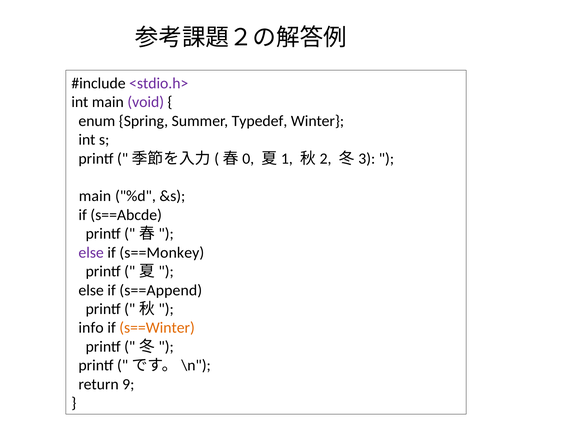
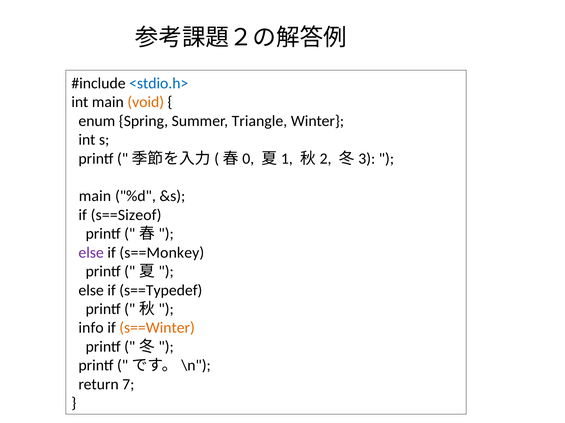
<stdio.h> colour: purple -> blue
void colour: purple -> orange
Typedef: Typedef -> Triangle
s==Abcde: s==Abcde -> s==Sizeof
s==Append: s==Append -> s==Typedef
9: 9 -> 7
